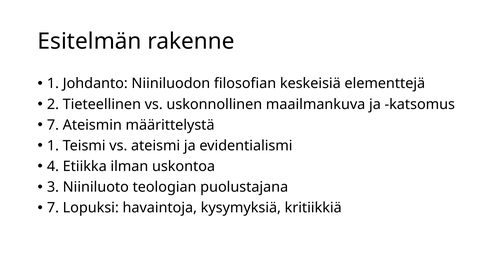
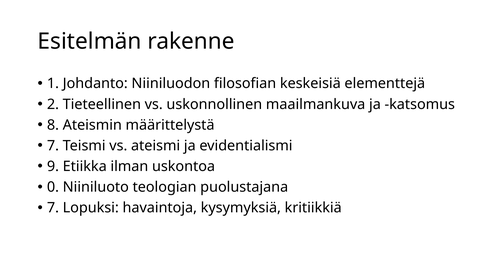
7 at (53, 125): 7 -> 8
1 at (53, 146): 1 -> 7
4: 4 -> 9
3: 3 -> 0
